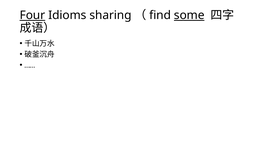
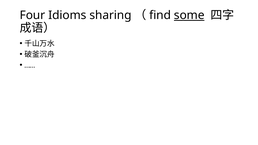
Four underline: present -> none
